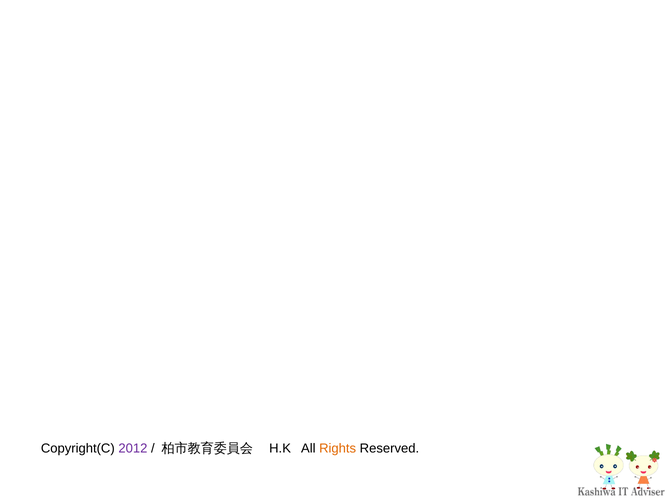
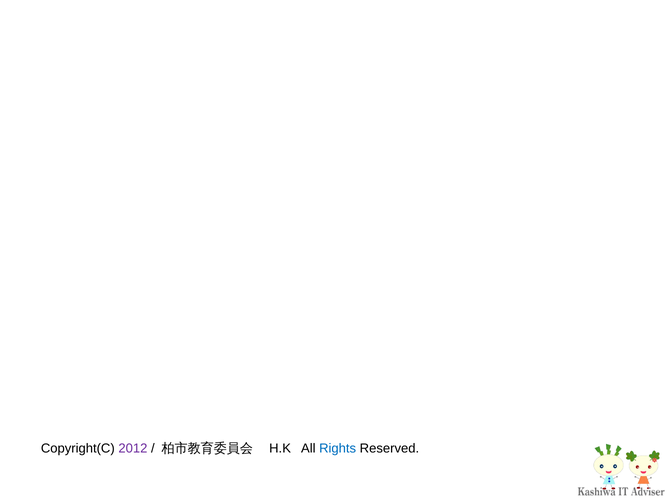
Rights colour: orange -> blue
